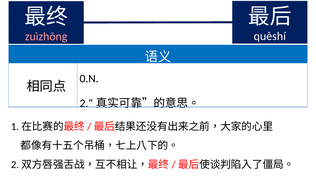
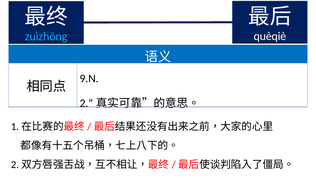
quèshí: quèshí -> quèqiè
zuìzhōng colour: pink -> light blue
0.N: 0.N -> 9.N
